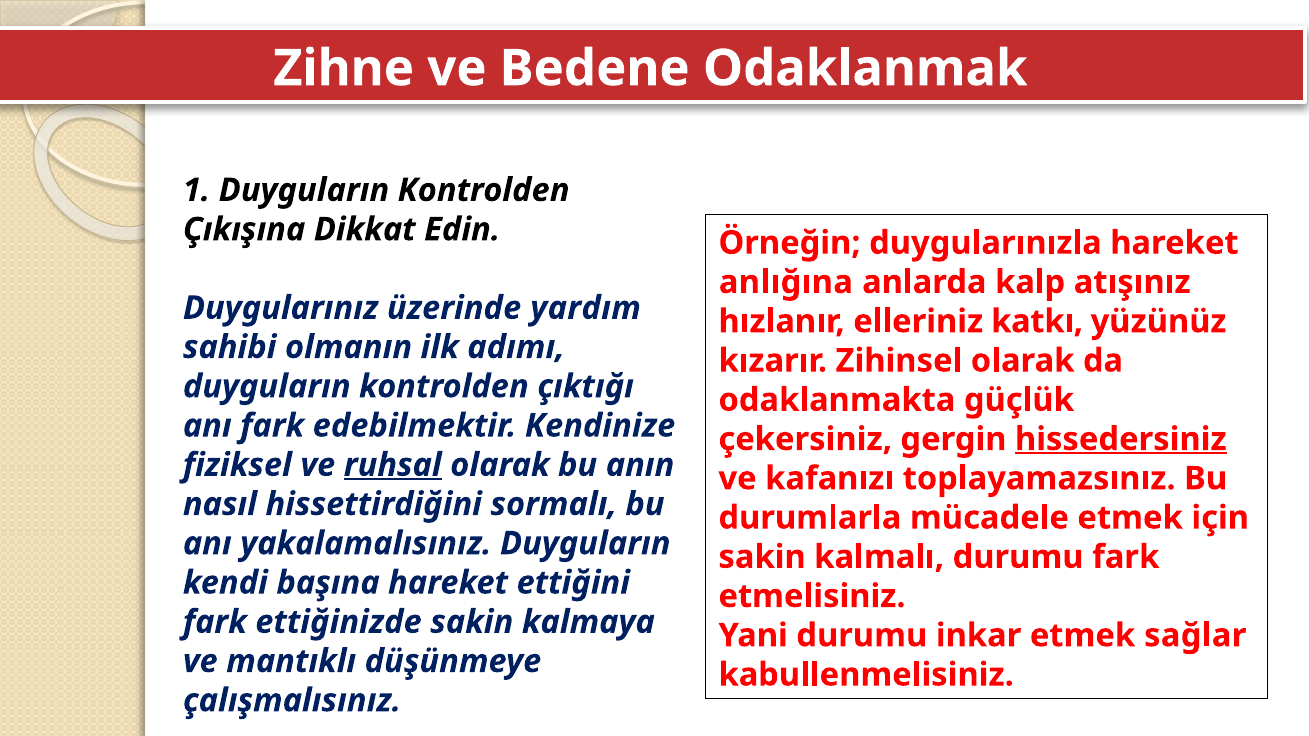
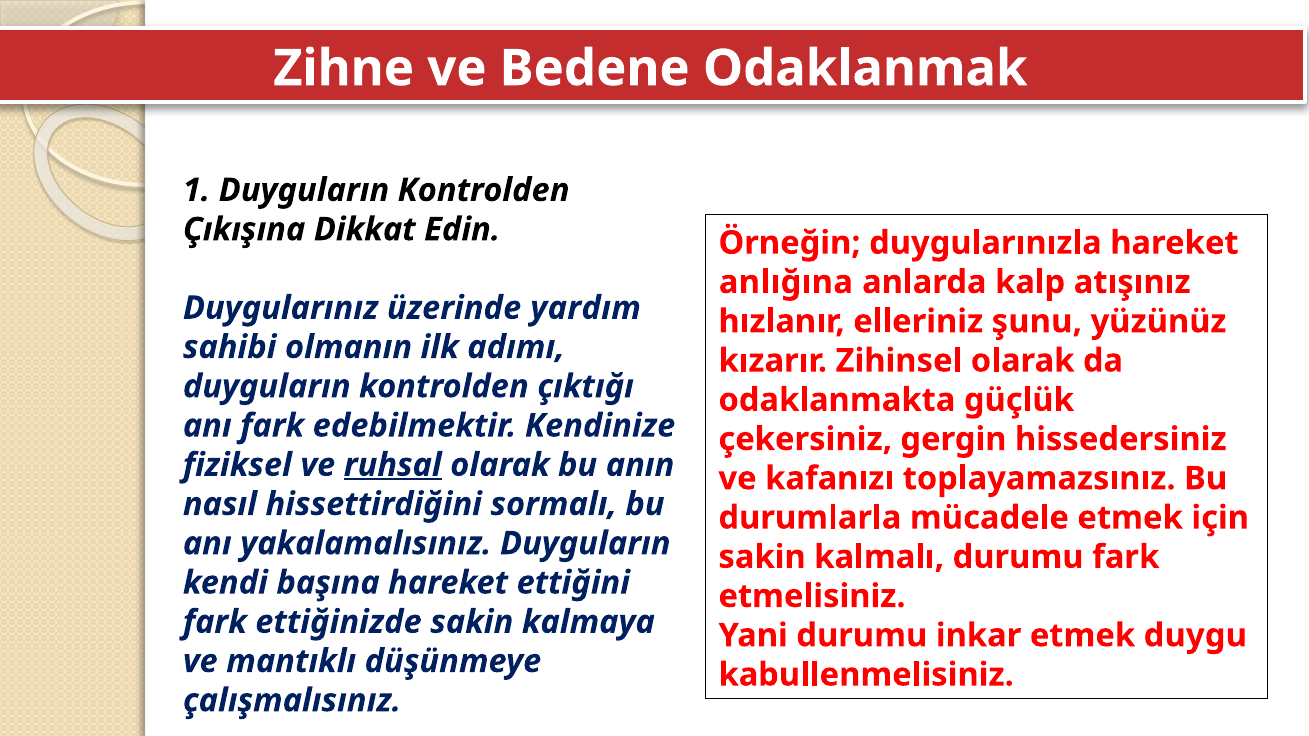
katkı: katkı -> şunu
hissedersiniz underline: present -> none
sağlar: sağlar -> duygu
